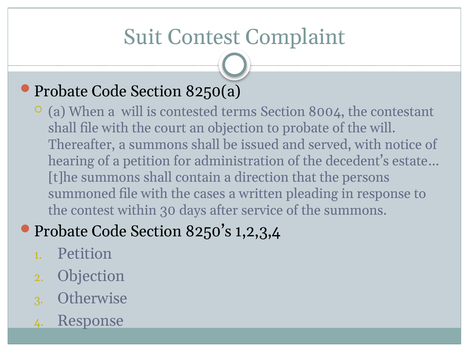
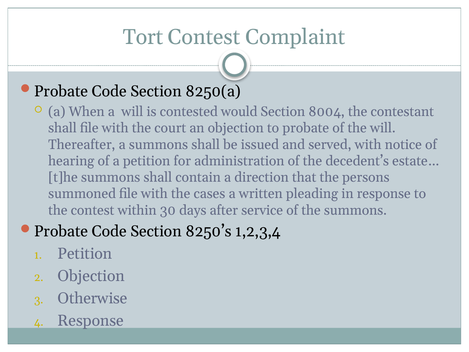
Suit: Suit -> Tort
terms: terms -> would
